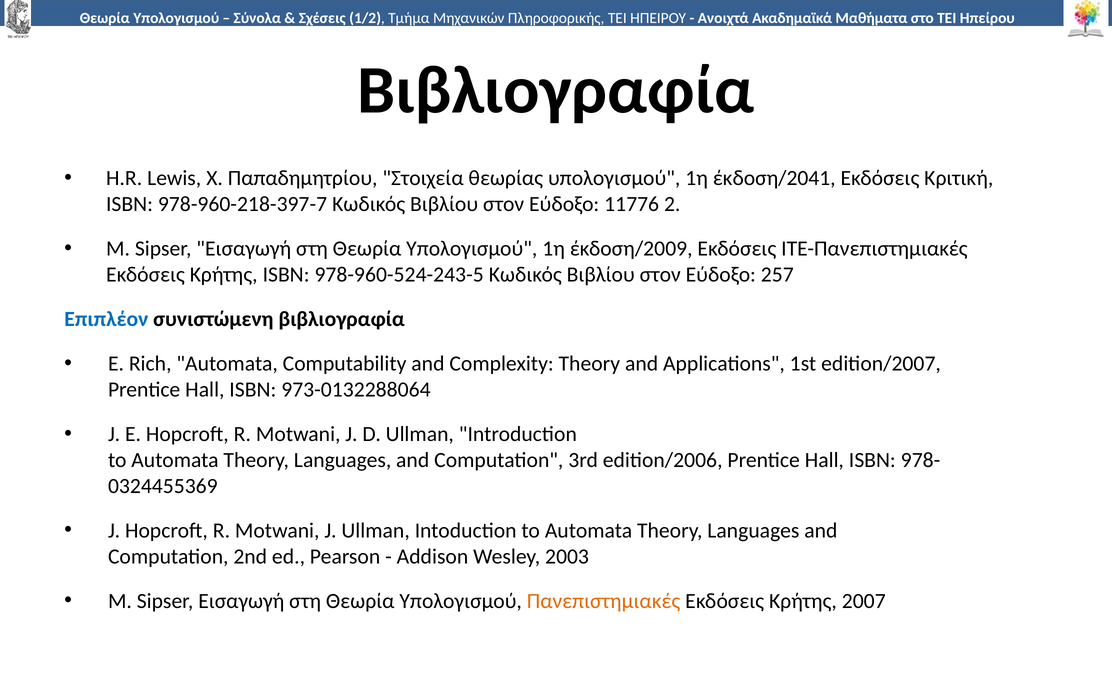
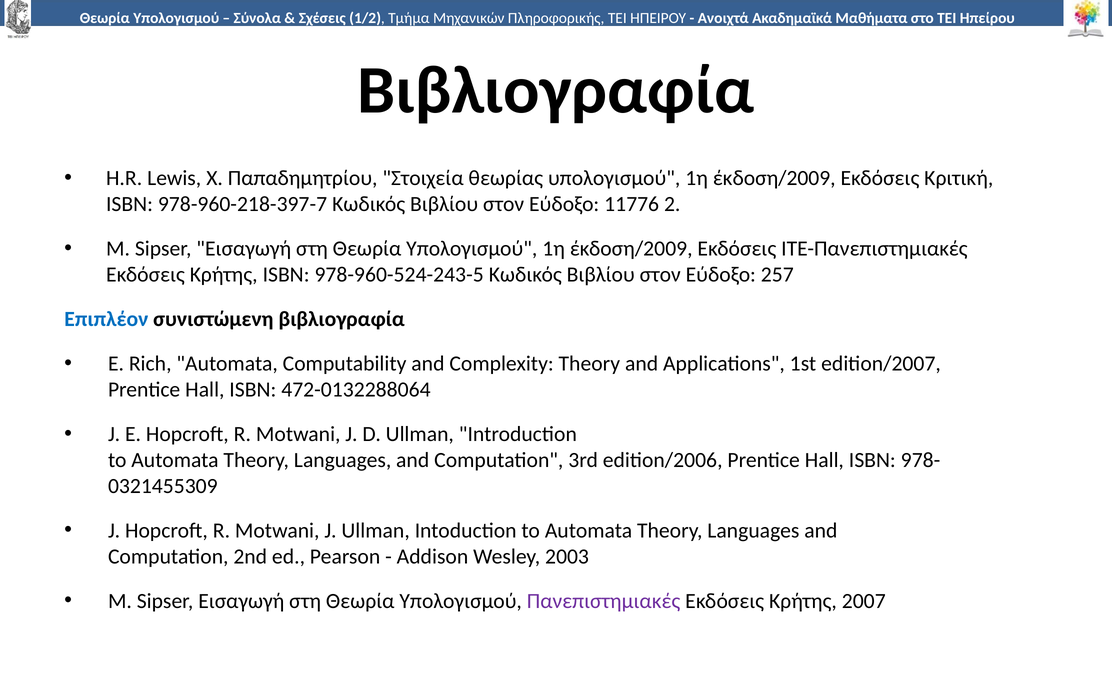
θεωρίας υπολογισμού 1η έκδοση/2041: έκδοση/2041 -> έκδοση/2009
973-0132288064: 973-0132288064 -> 472-0132288064
0324455369: 0324455369 -> 0321455309
Πανεπιστημιακές colour: orange -> purple
